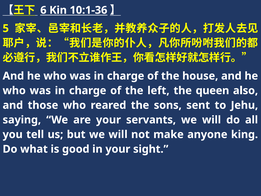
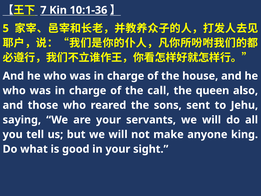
6: 6 -> 7
left: left -> call
